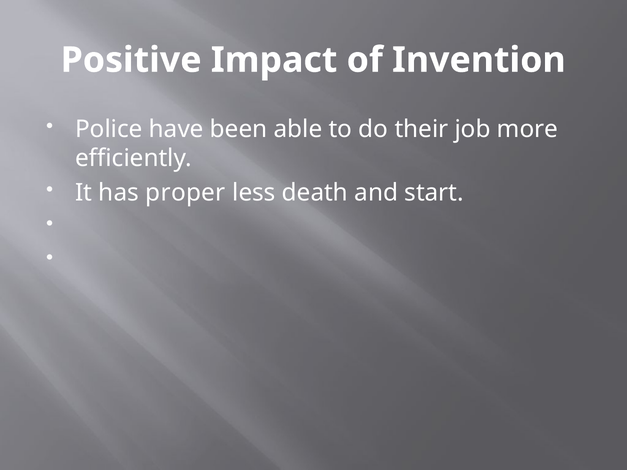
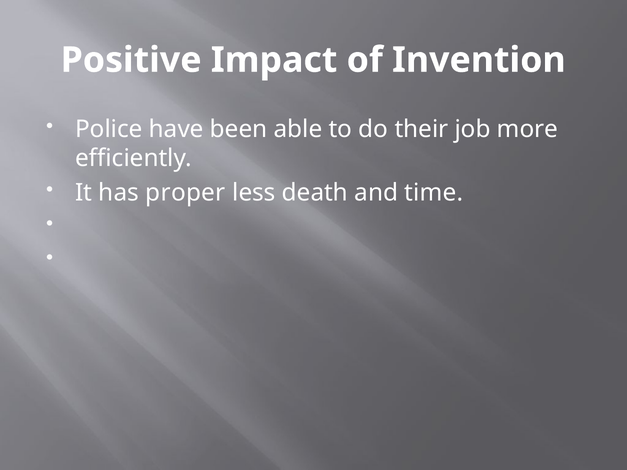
start: start -> time
